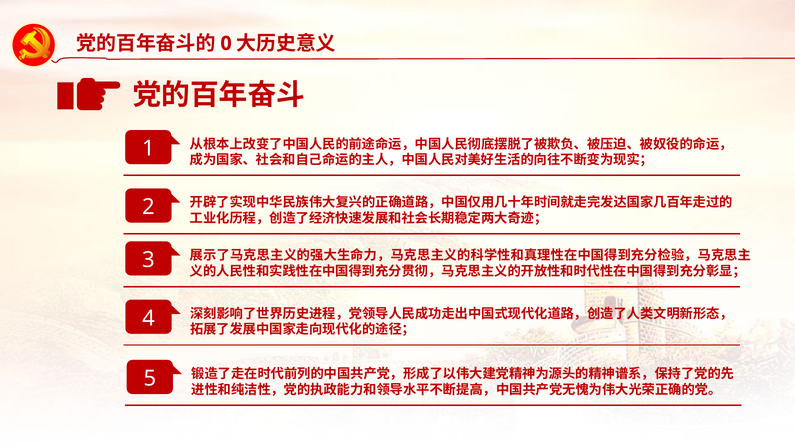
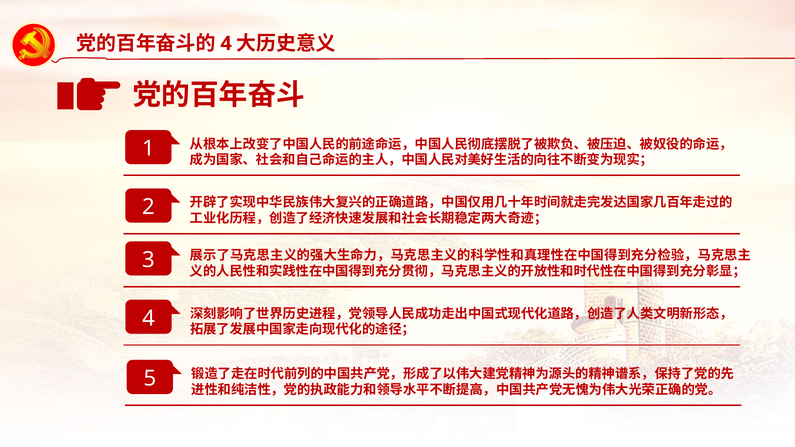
0 at (226, 43): 0 -> 4
